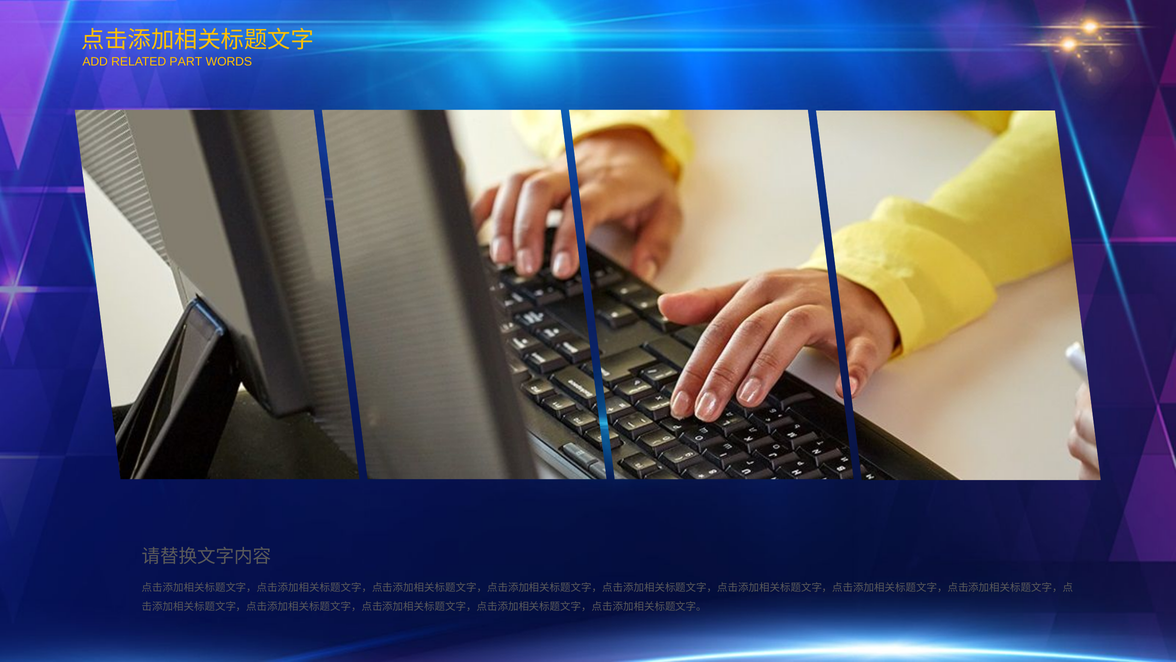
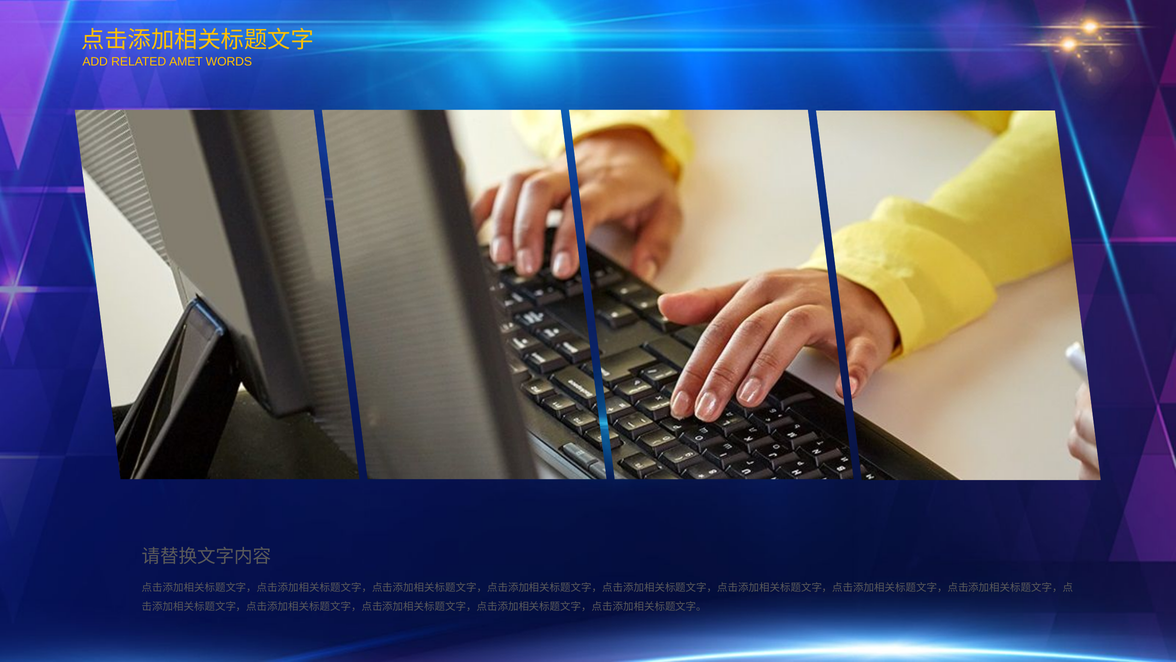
PART: PART -> AMET
